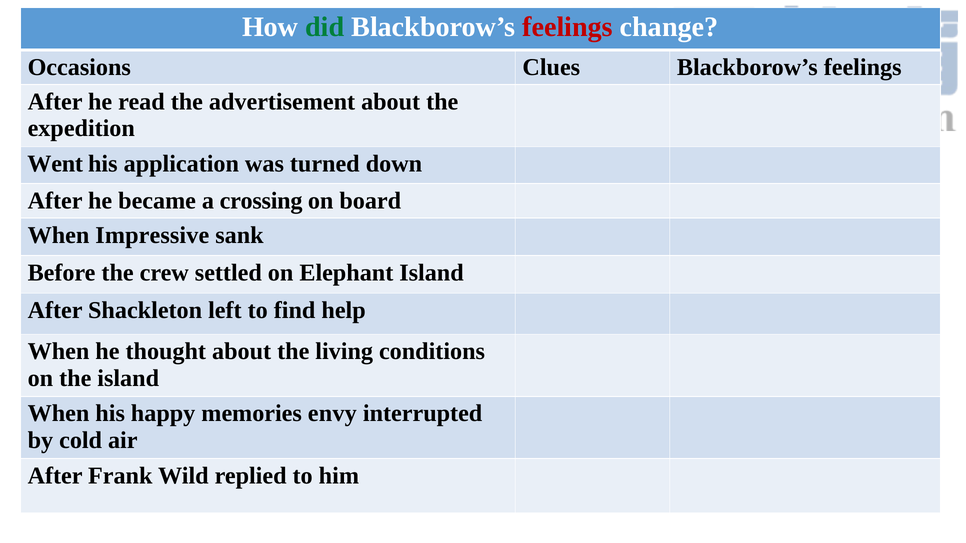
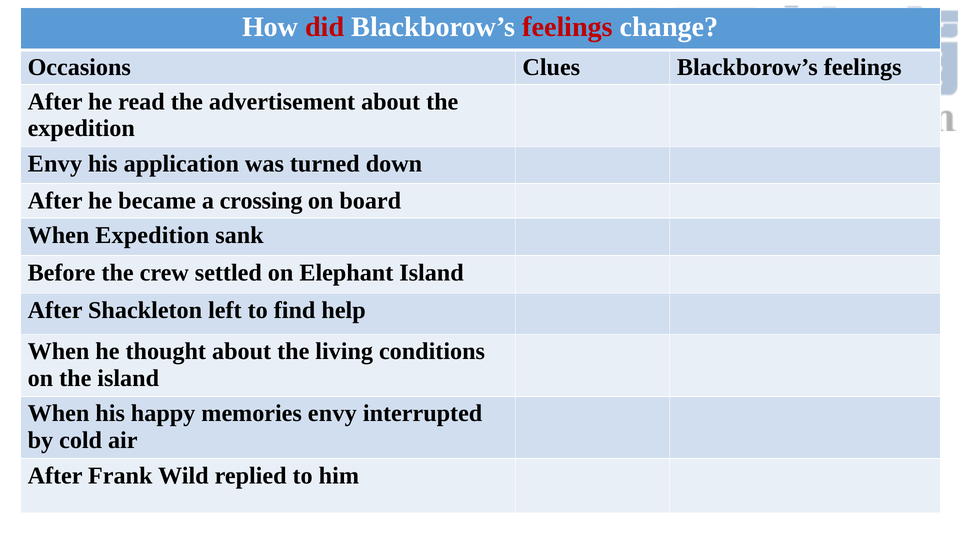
did colour: green -> red
Went at (55, 164): Went -> Envy
When Impressive: Impressive -> Expedition
